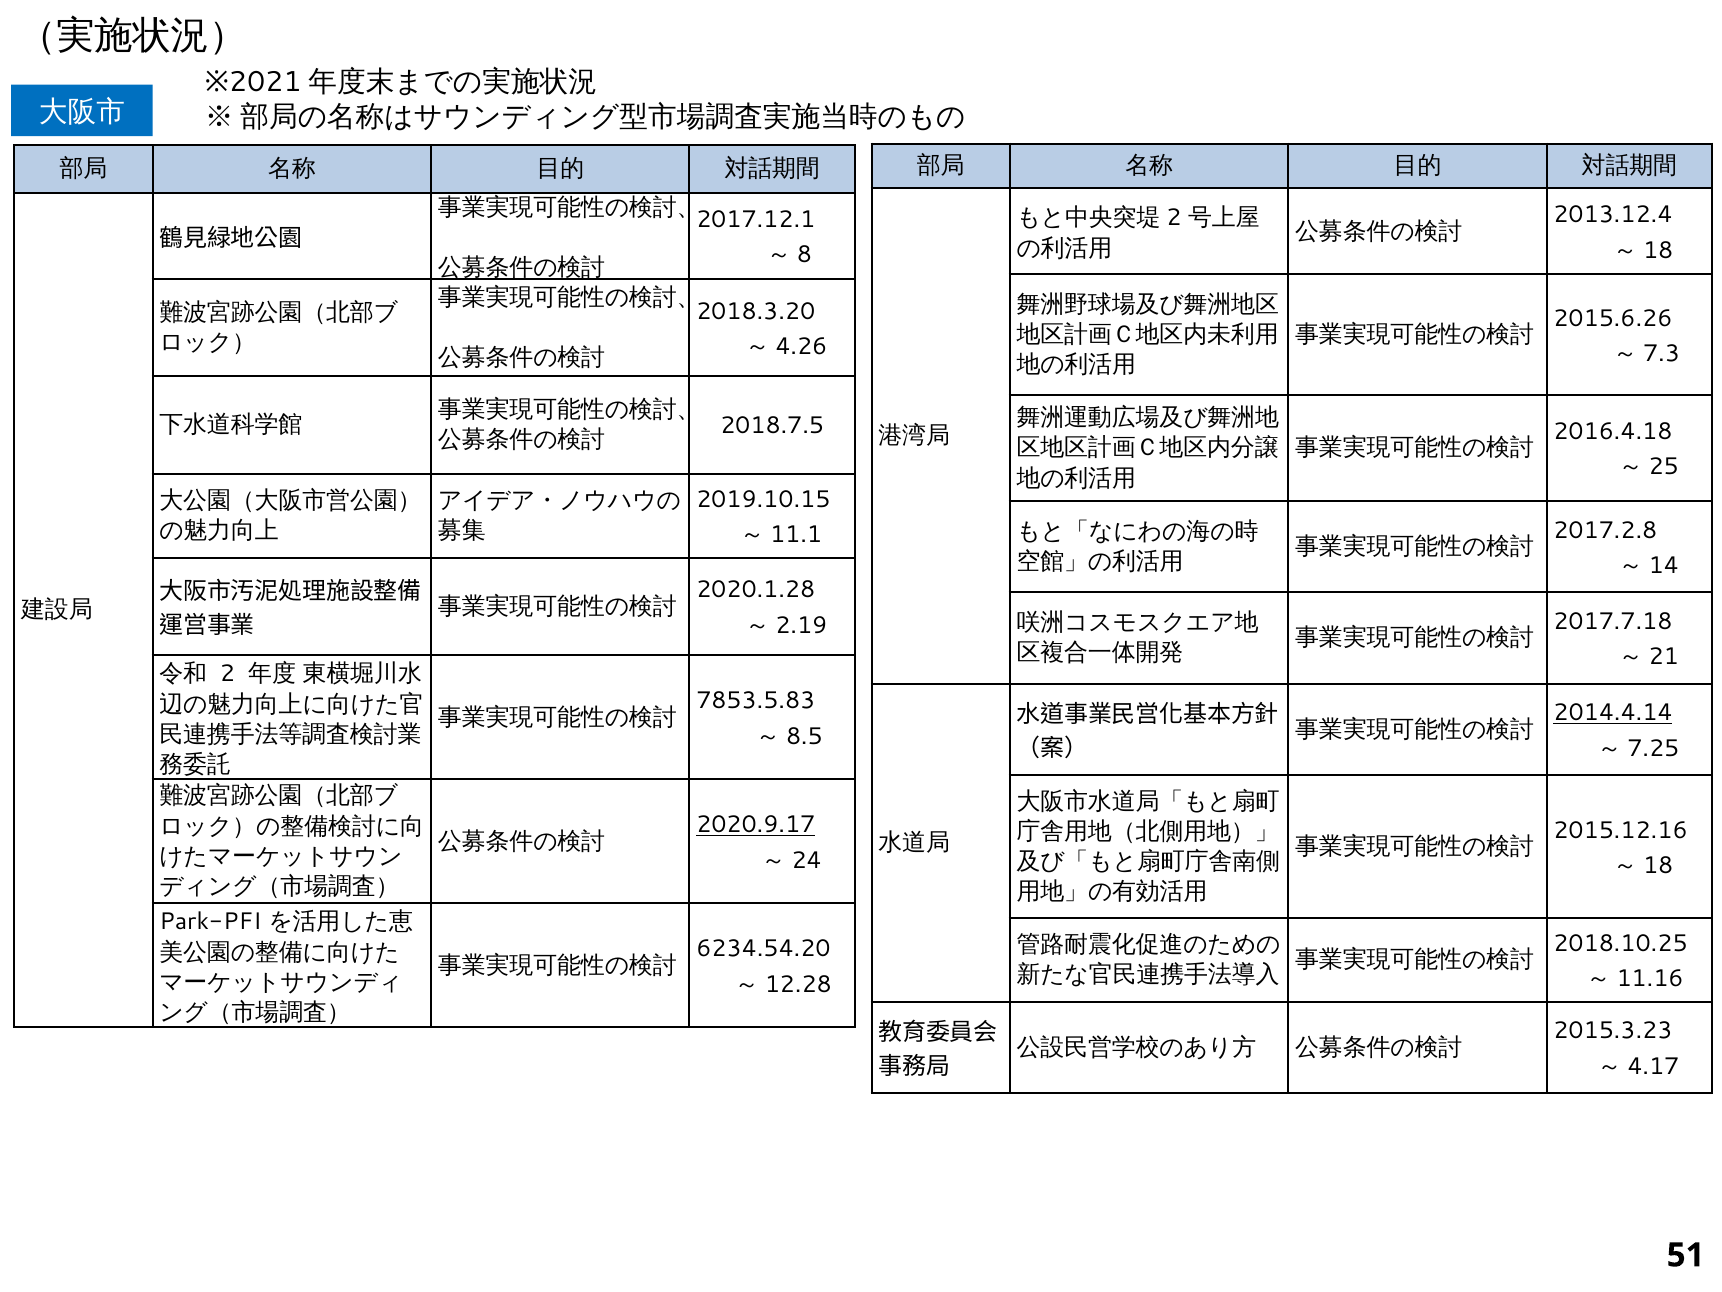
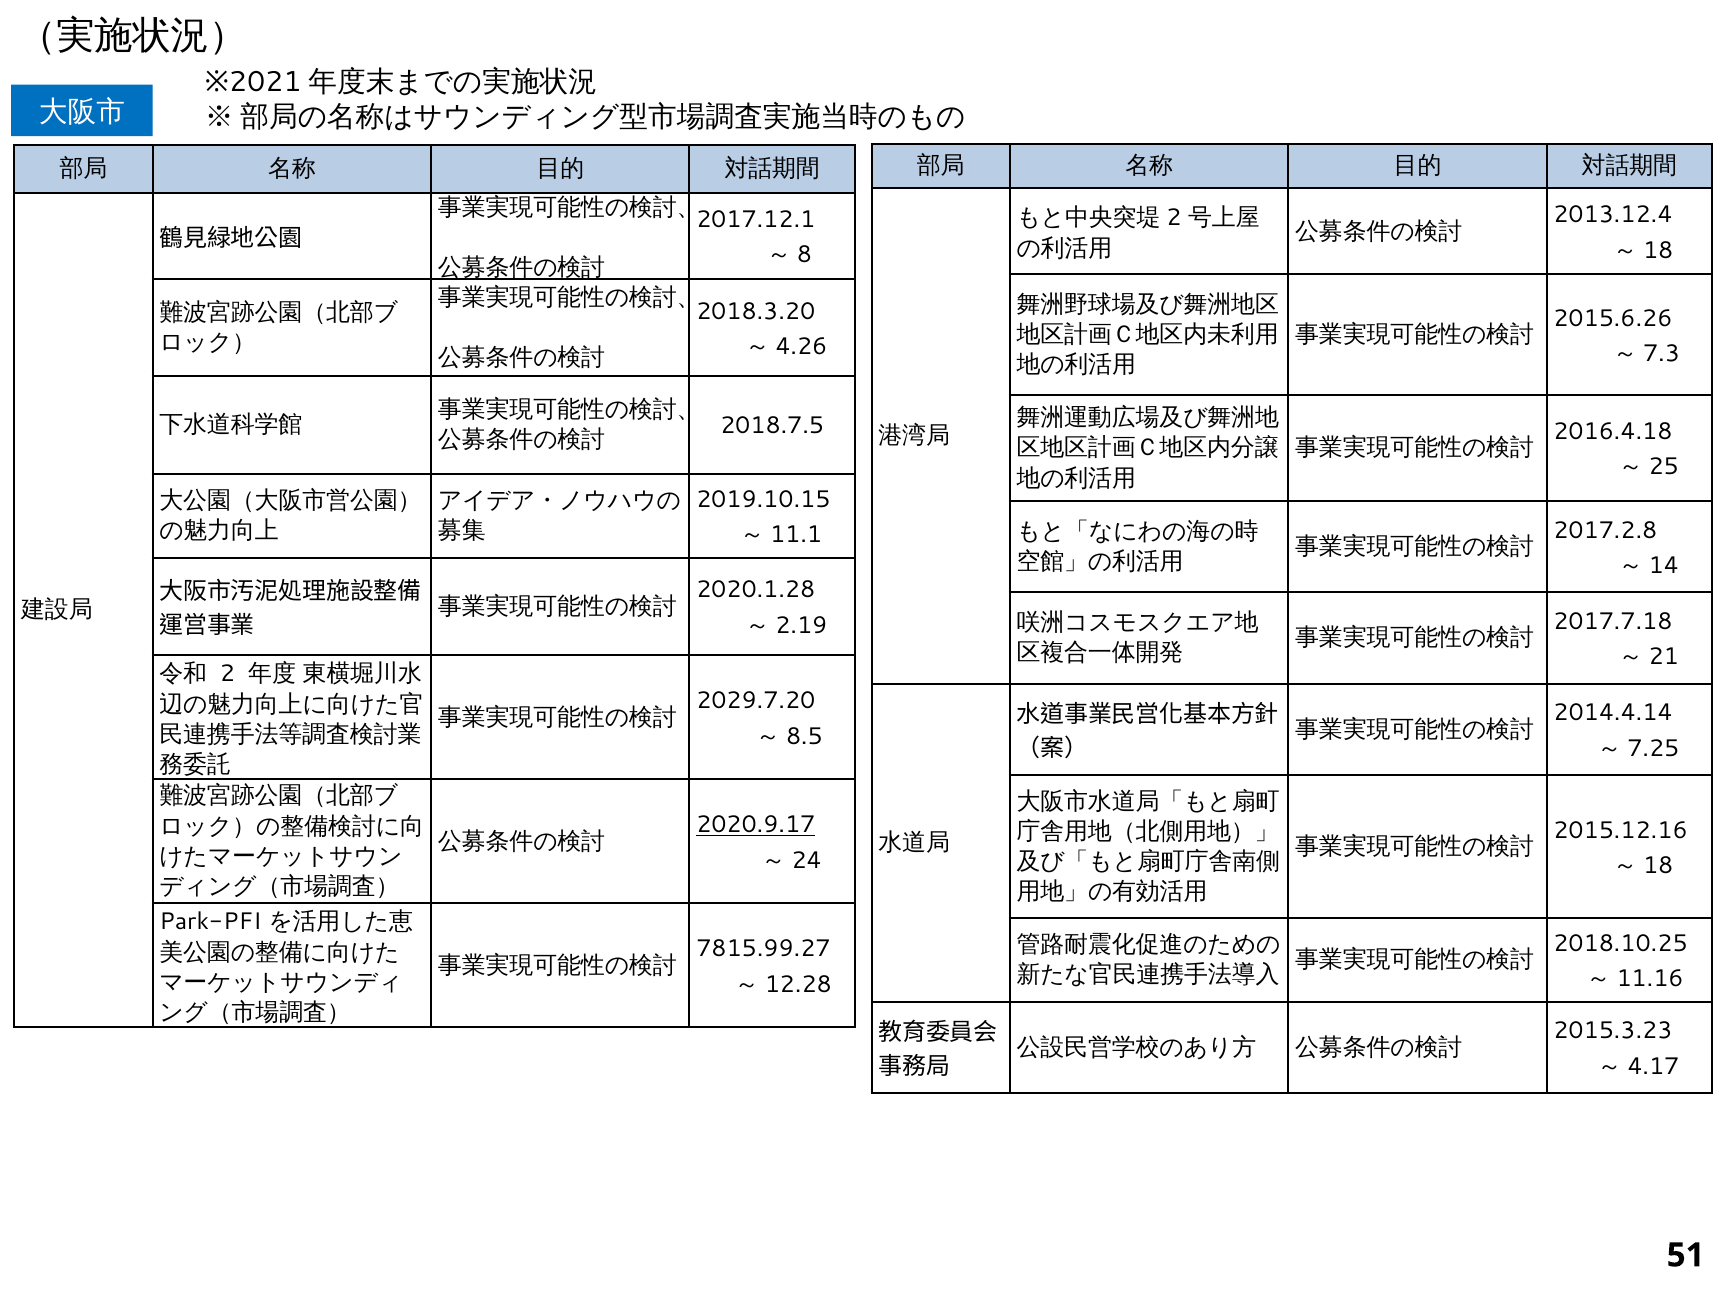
7853.5.83: 7853.5.83 -> 2029.7.20
2014.4.14 underline: present -> none
6234.54.20: 6234.54.20 -> 7815.99.27
